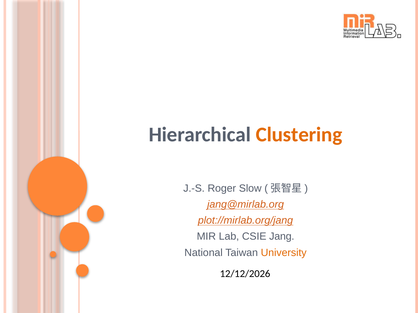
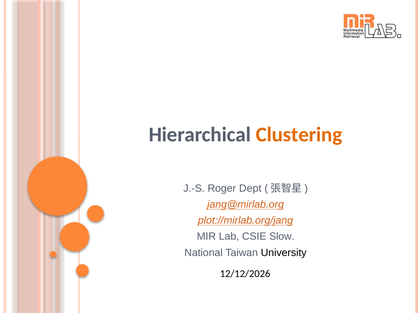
Slow: Slow -> Dept
Jang: Jang -> Slow
University colour: orange -> black
